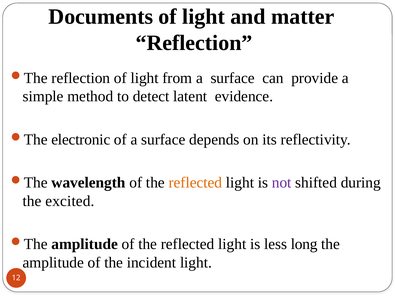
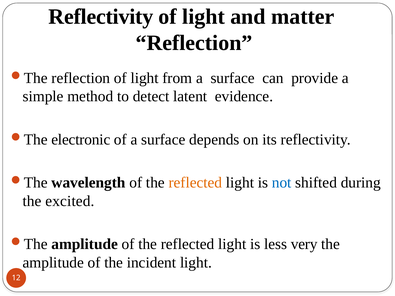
Documents at (101, 17): Documents -> Reflectivity
not colour: purple -> blue
long: long -> very
